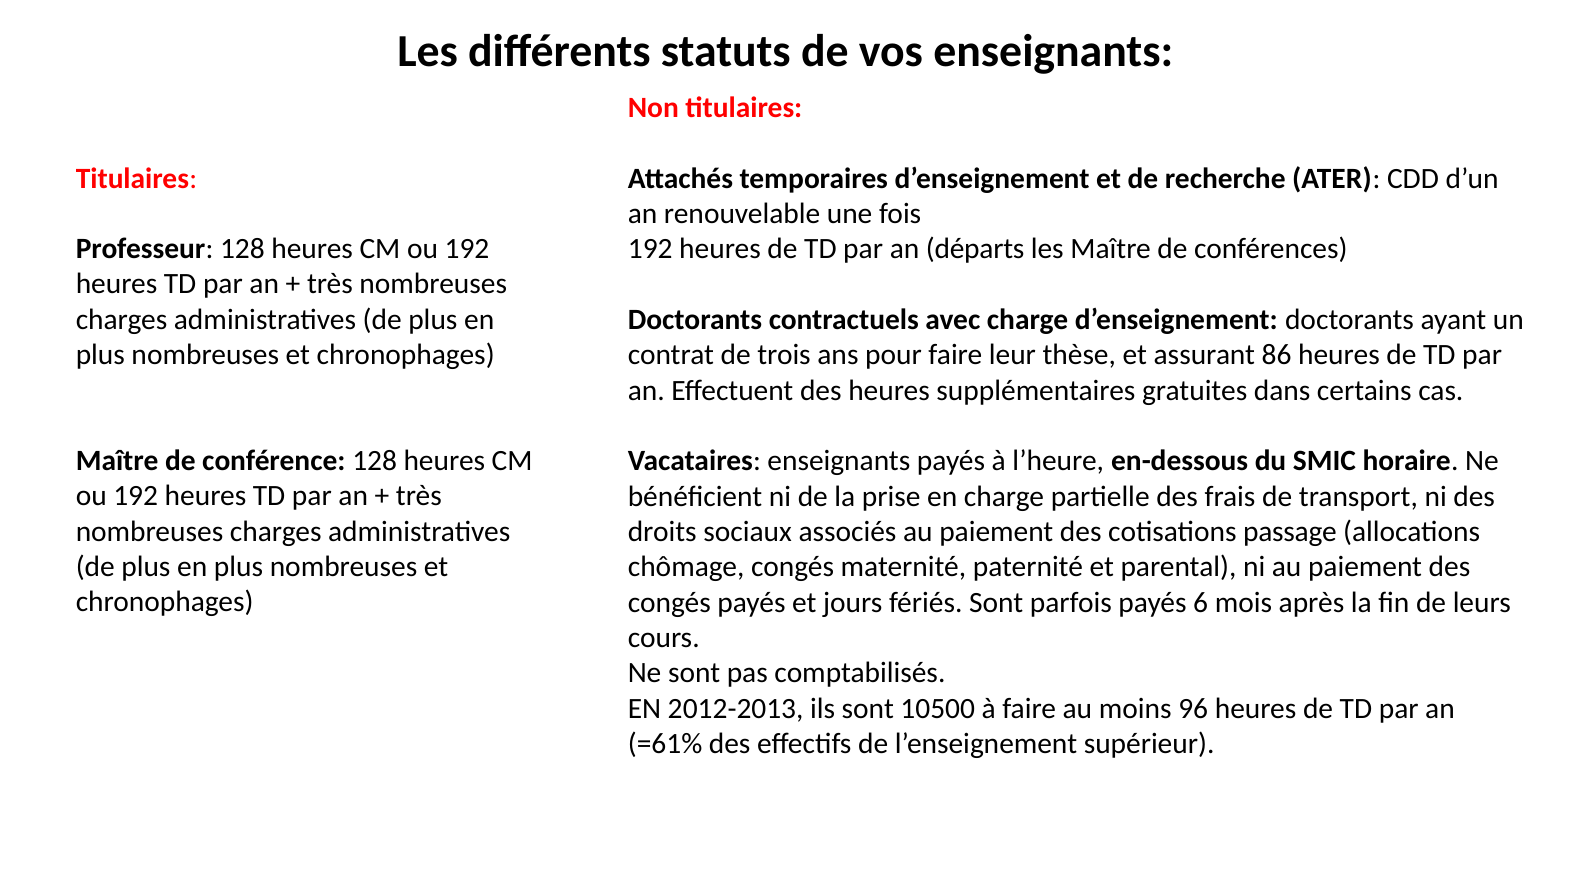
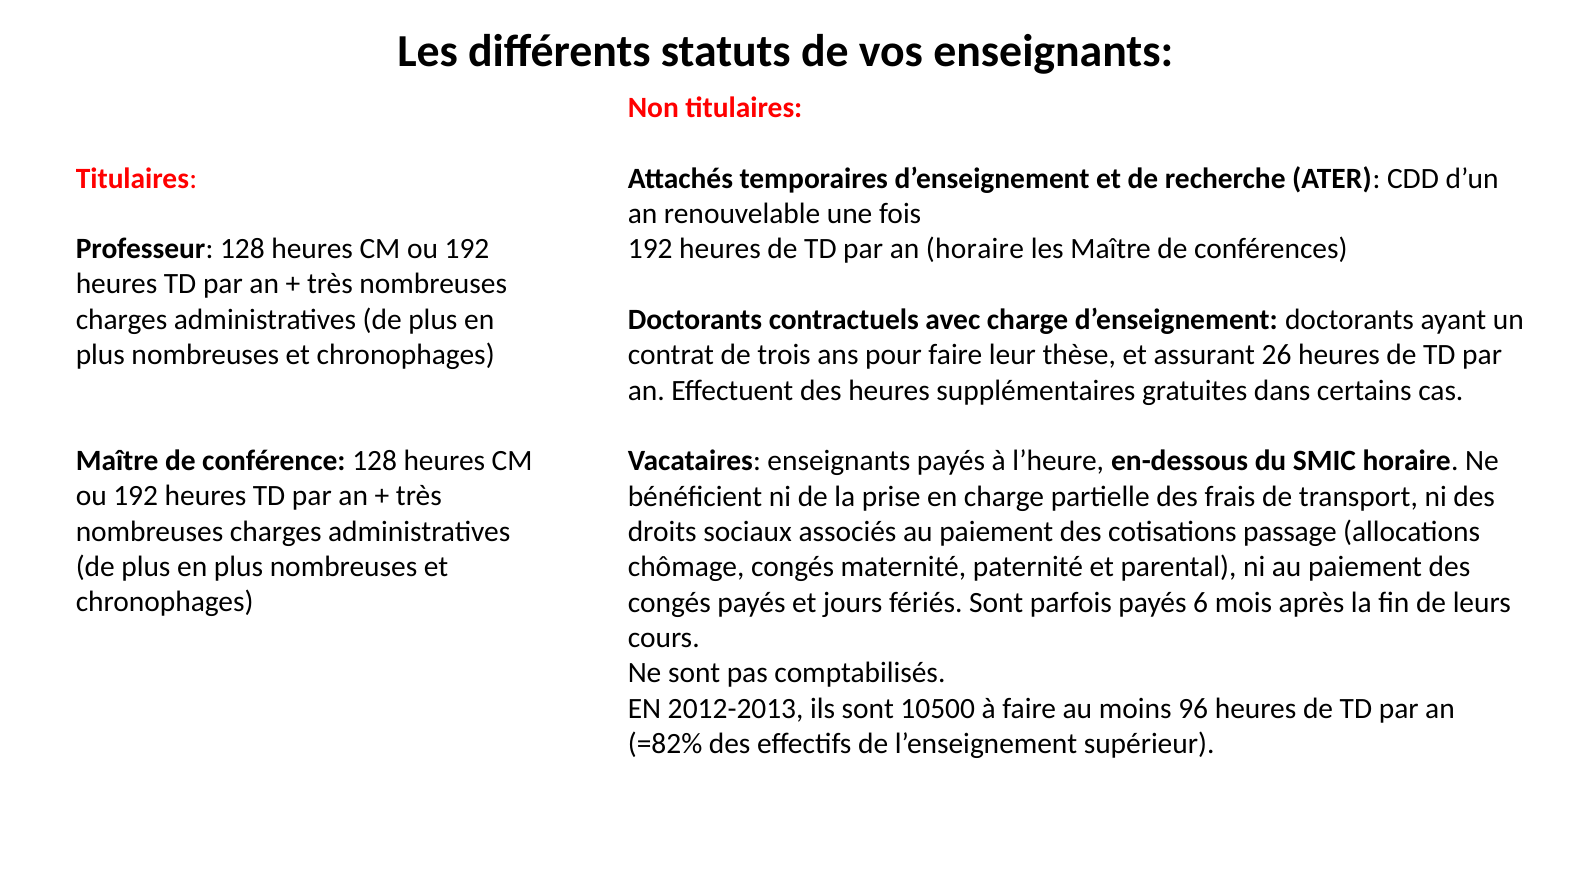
an départs: départs -> horaire
86: 86 -> 26
=61%: =61% -> =82%
